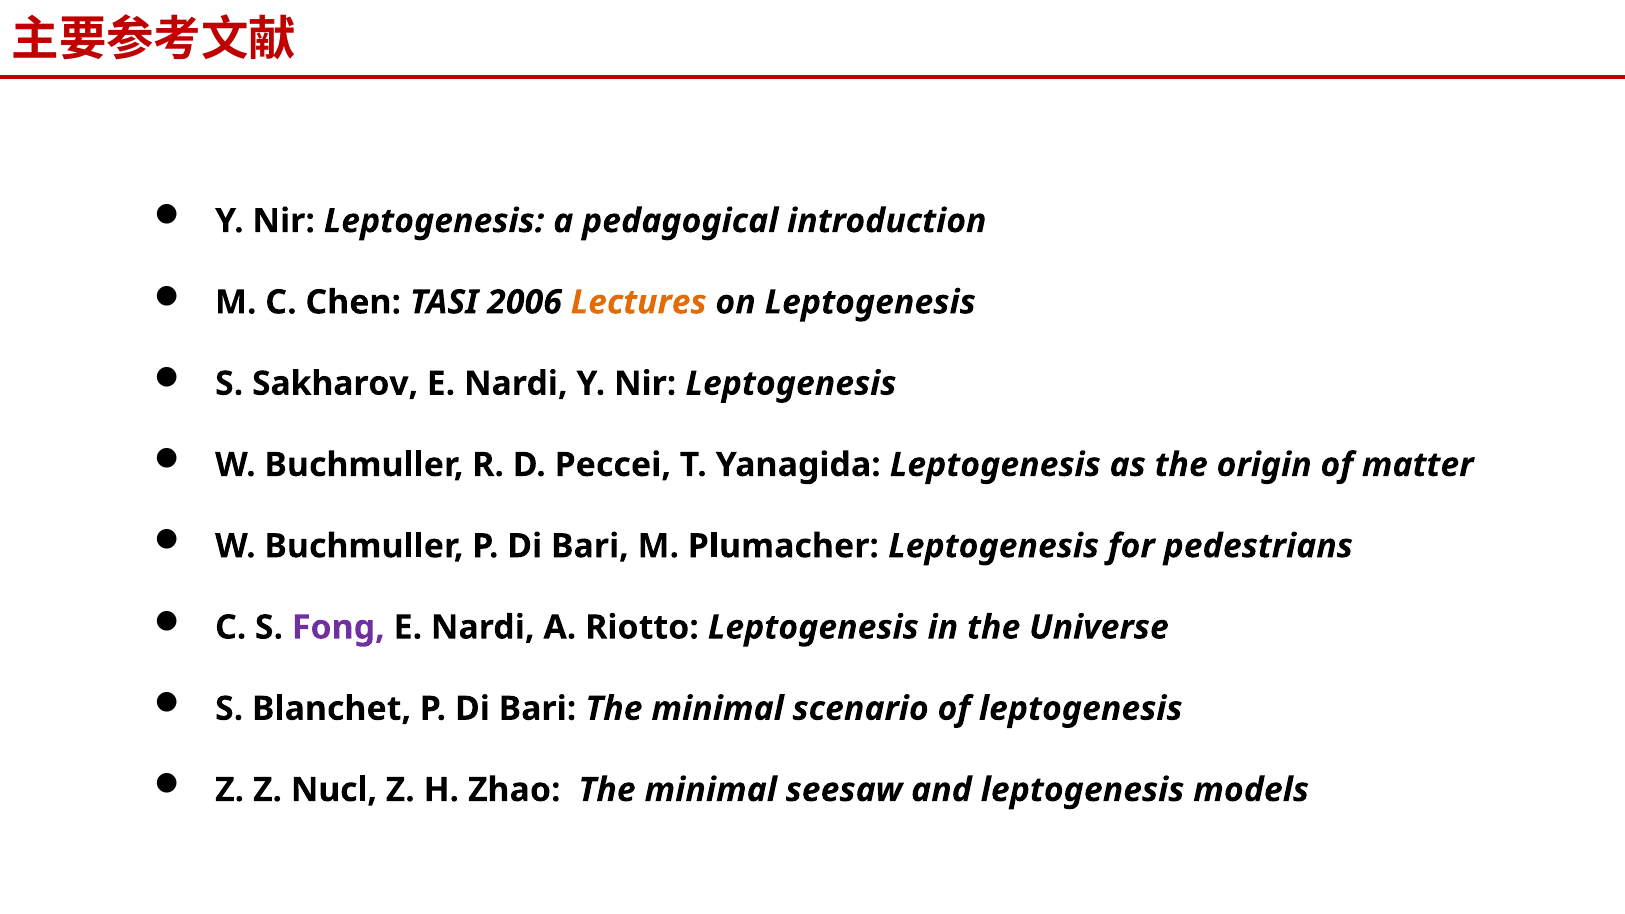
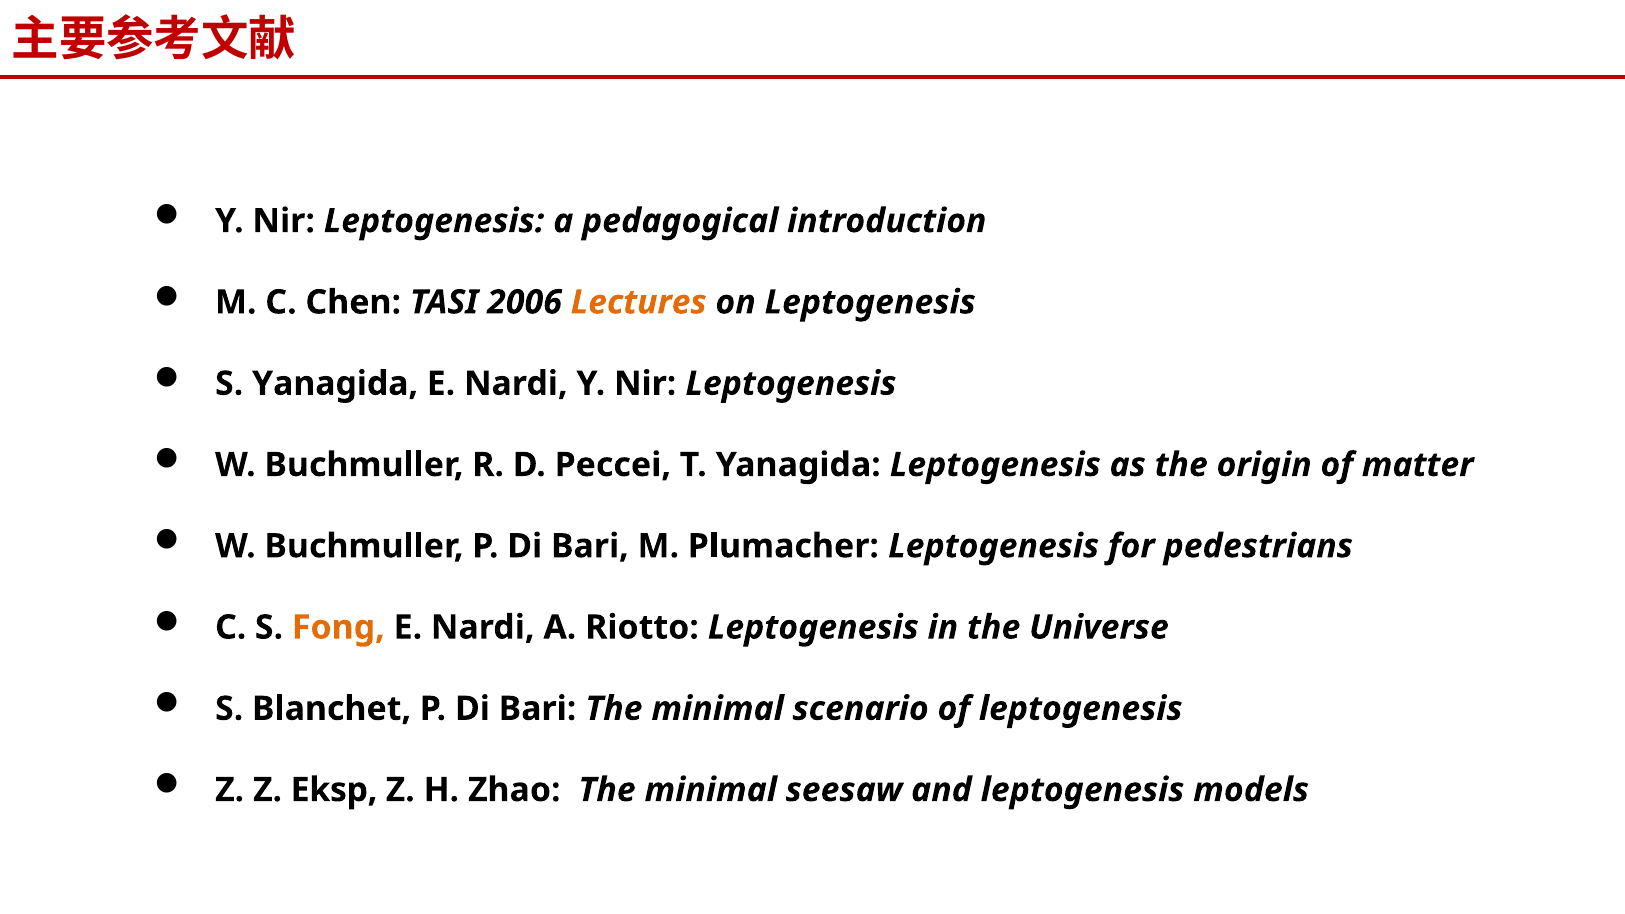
S Sakharov: Sakharov -> Yanagida
Fong colour: purple -> orange
Nucl: Nucl -> Eksp
